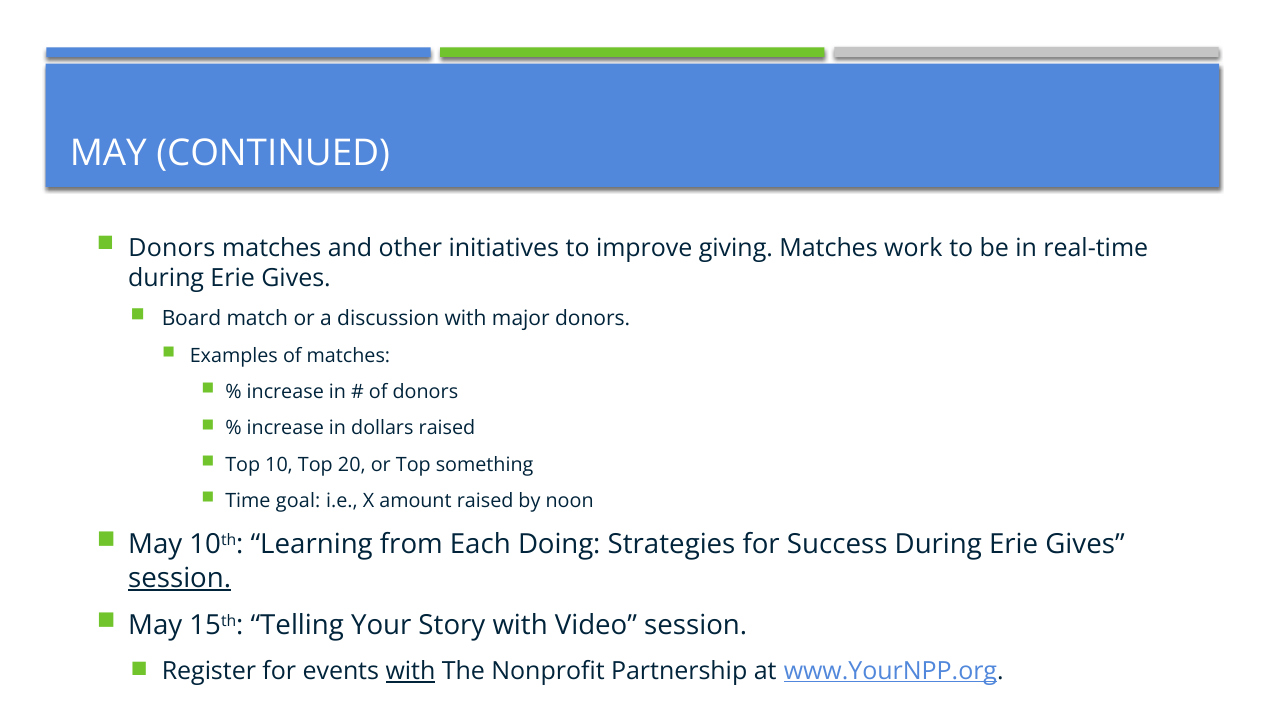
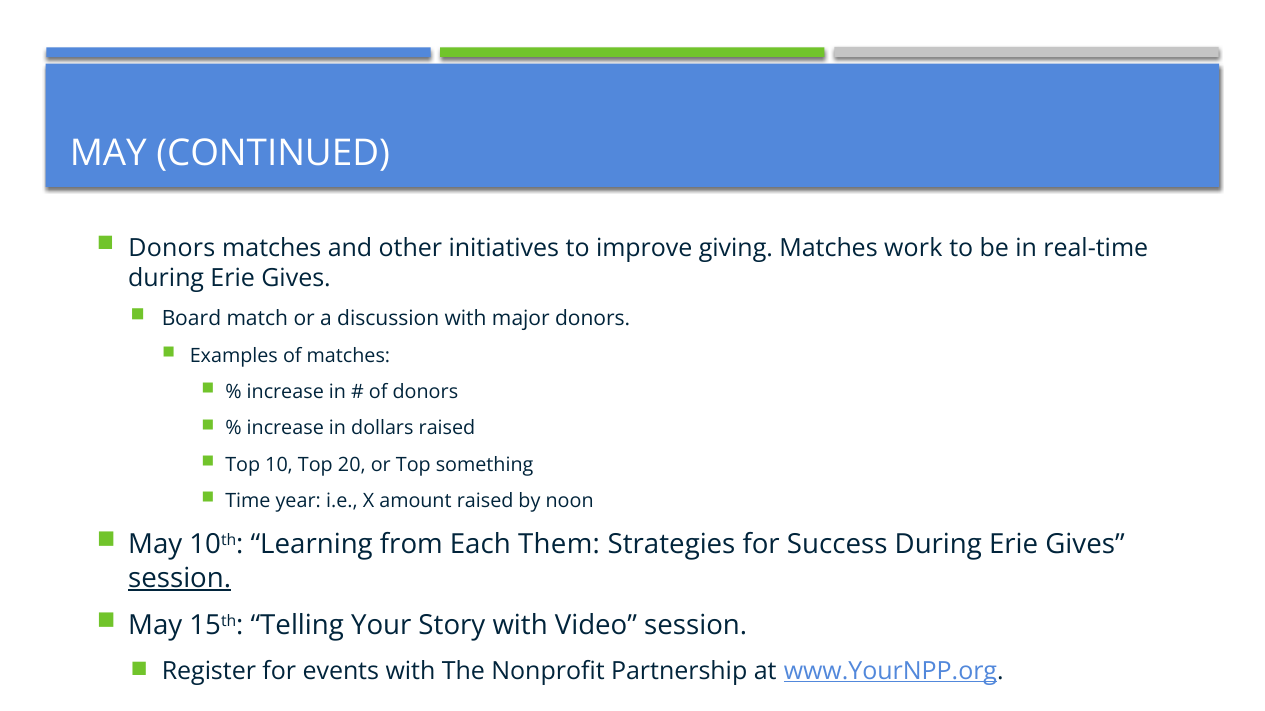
goal: goal -> year
Doing: Doing -> Them
with at (410, 672) underline: present -> none
